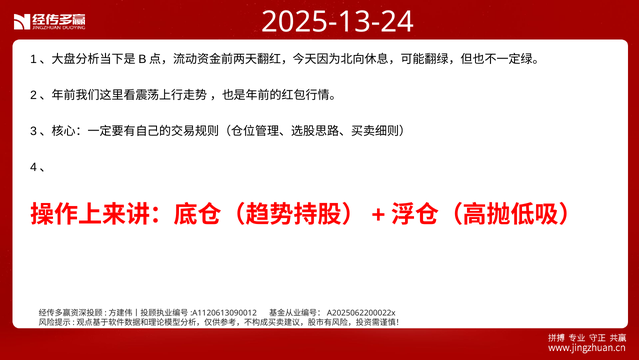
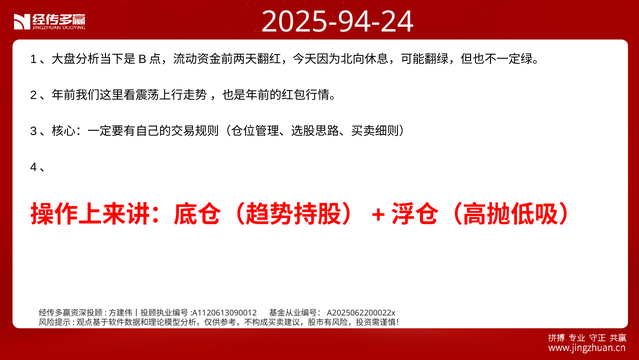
2025-13-24: 2025-13-24 -> 2025-94-24
